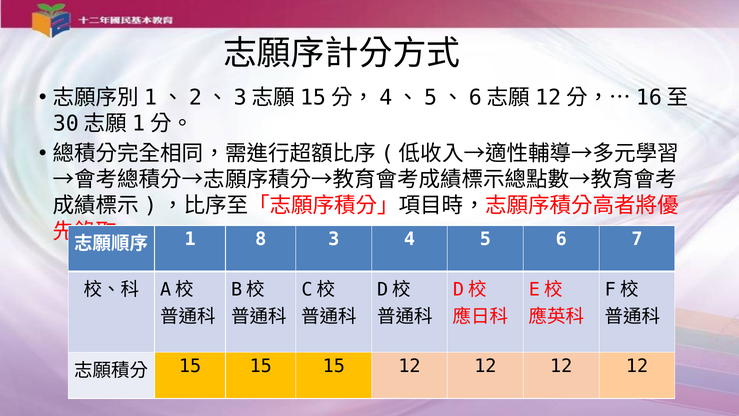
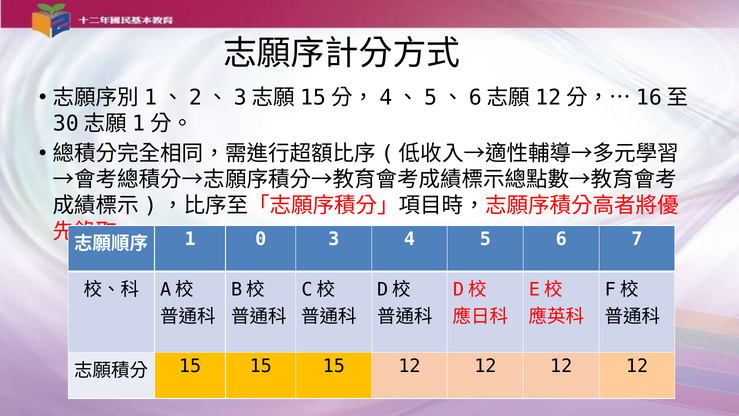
8: 8 -> 0
